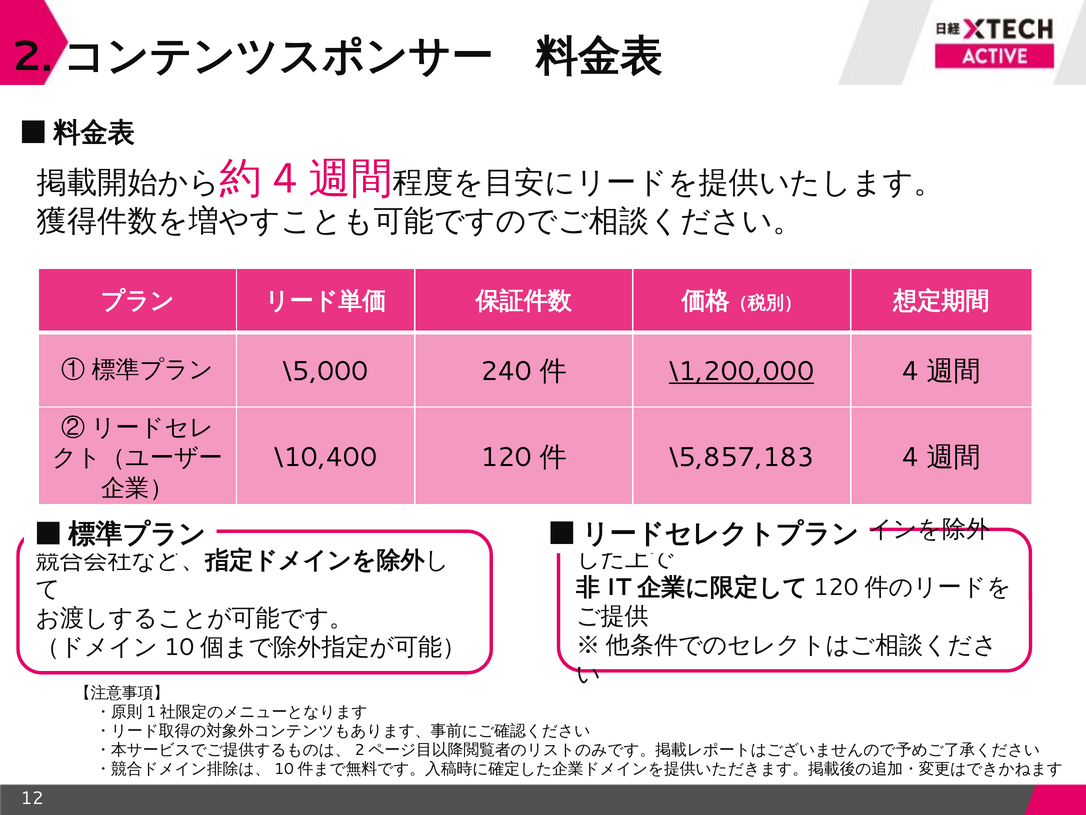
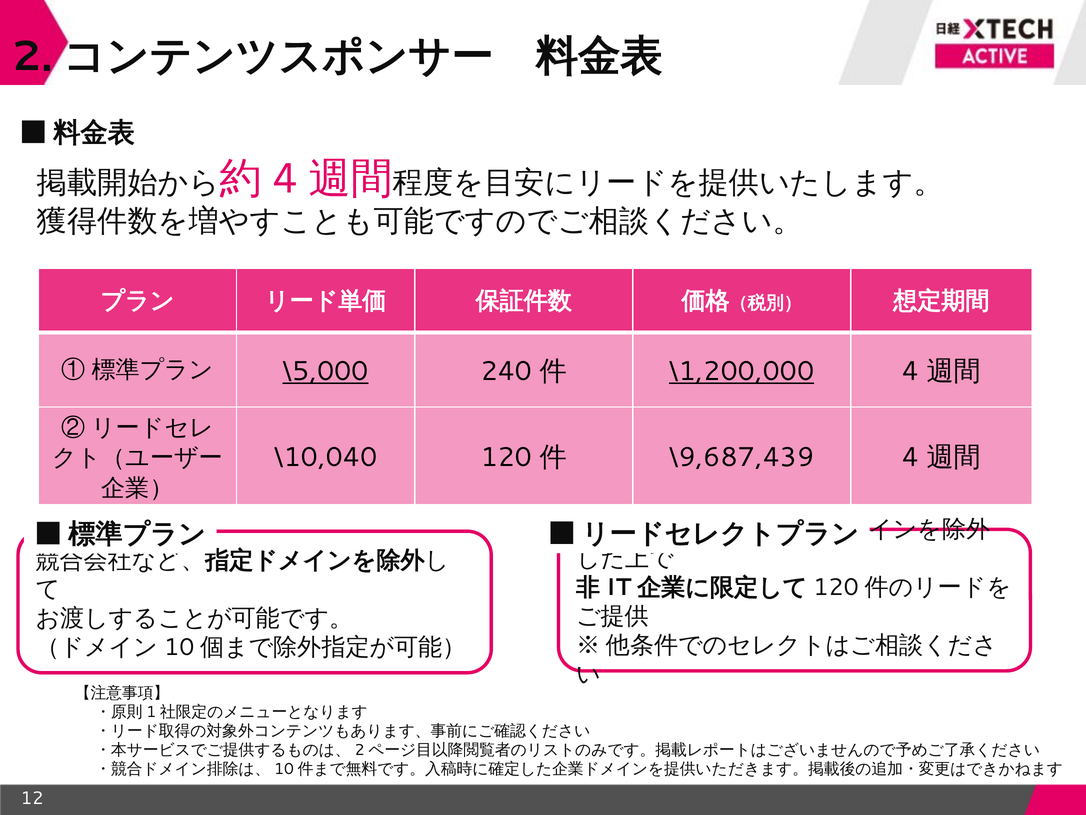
\5,000 underline: none -> present
\10,400: \10,400 -> \10,040
\5,857,183: \5,857,183 -> \9,687,439
